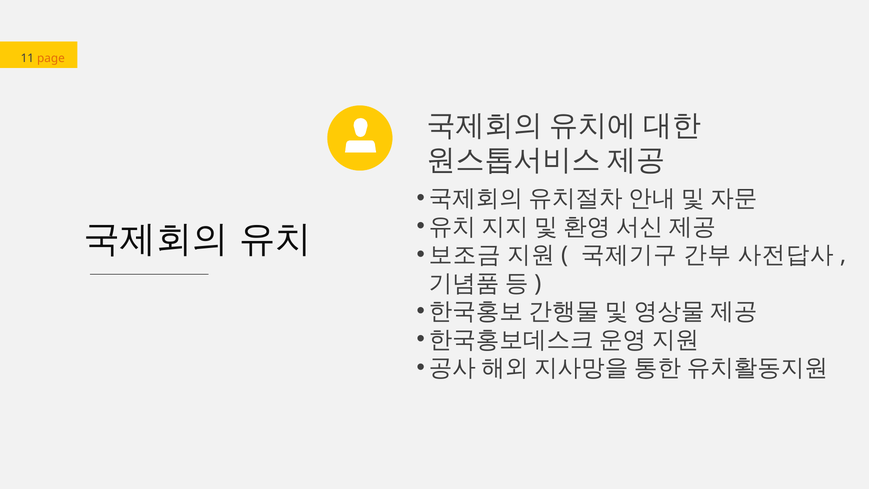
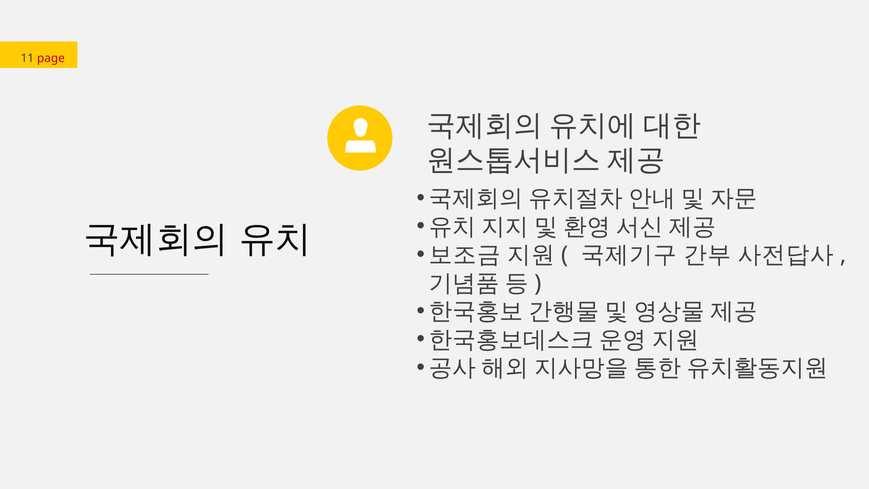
page colour: orange -> red
